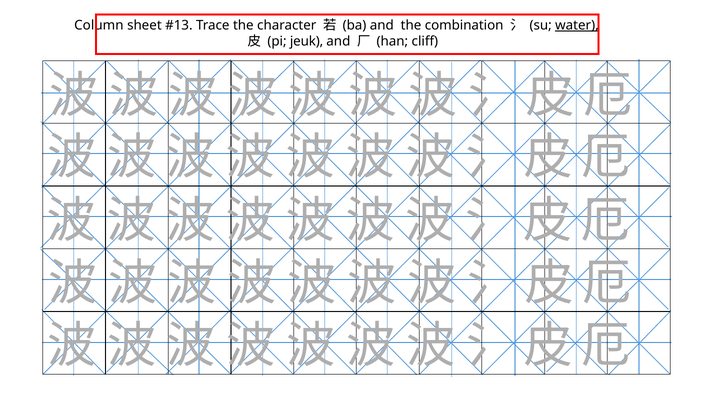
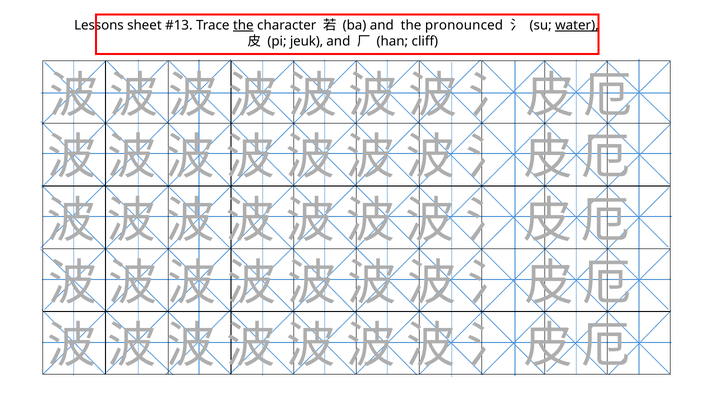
Column: Column -> Lessons
the at (243, 25) underline: none -> present
combination: combination -> pronounced
